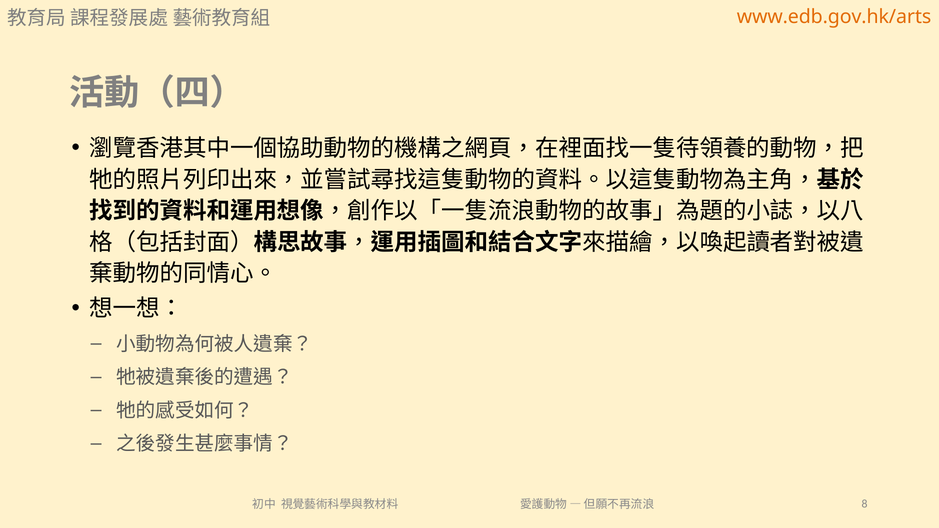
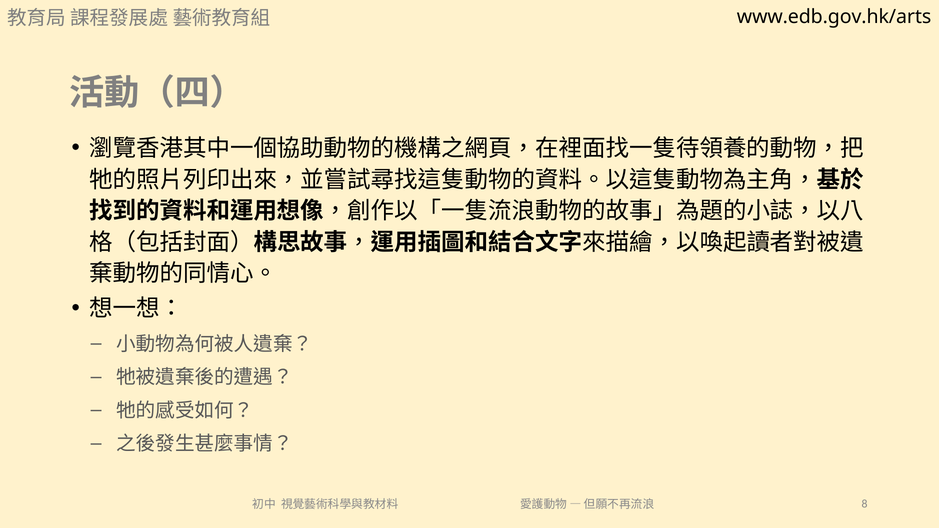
www.edb.gov.hk/arts colour: orange -> black
